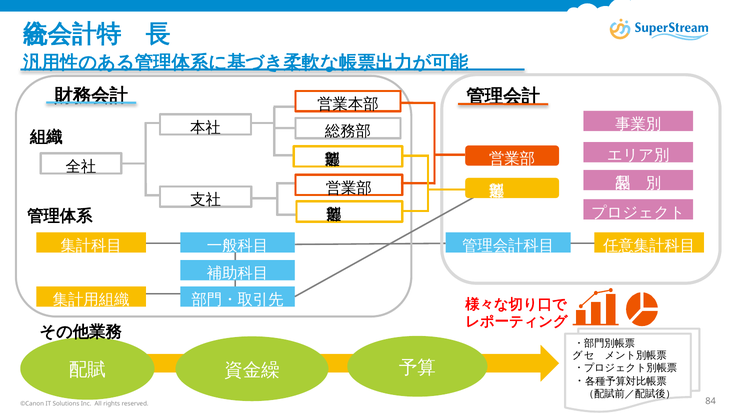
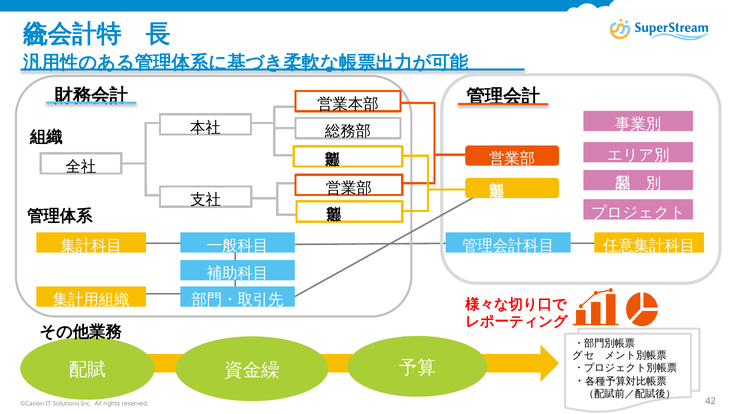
84: 84 -> 42
